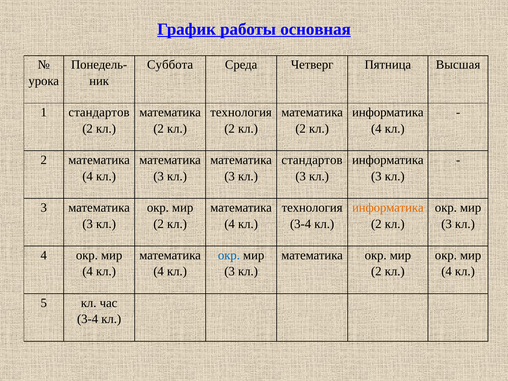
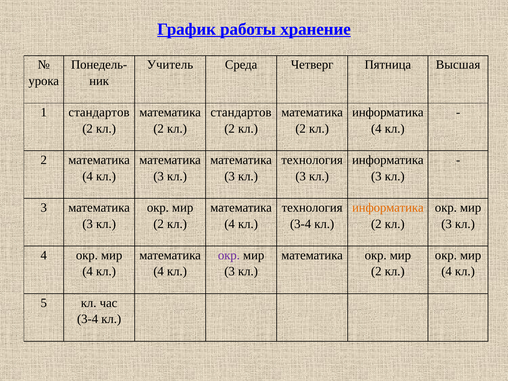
основная: основная -> хранение
Суббота: Суббота -> Учитель
технология at (241, 112): технология -> стандартов
стандартов at (312, 160): стандартов -> технология
окр at (229, 255) colour: blue -> purple
